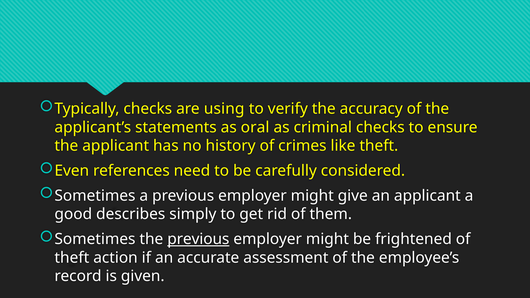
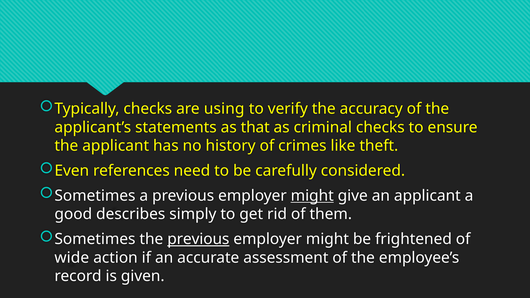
oral: oral -> that
might at (312, 196) underline: none -> present
theft at (72, 258): theft -> wide
